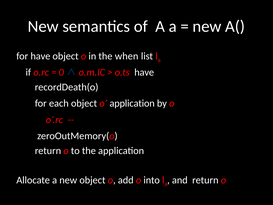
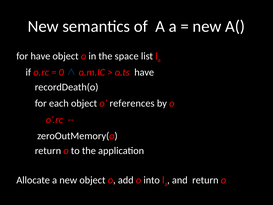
when: when -> space
o application: application -> references
